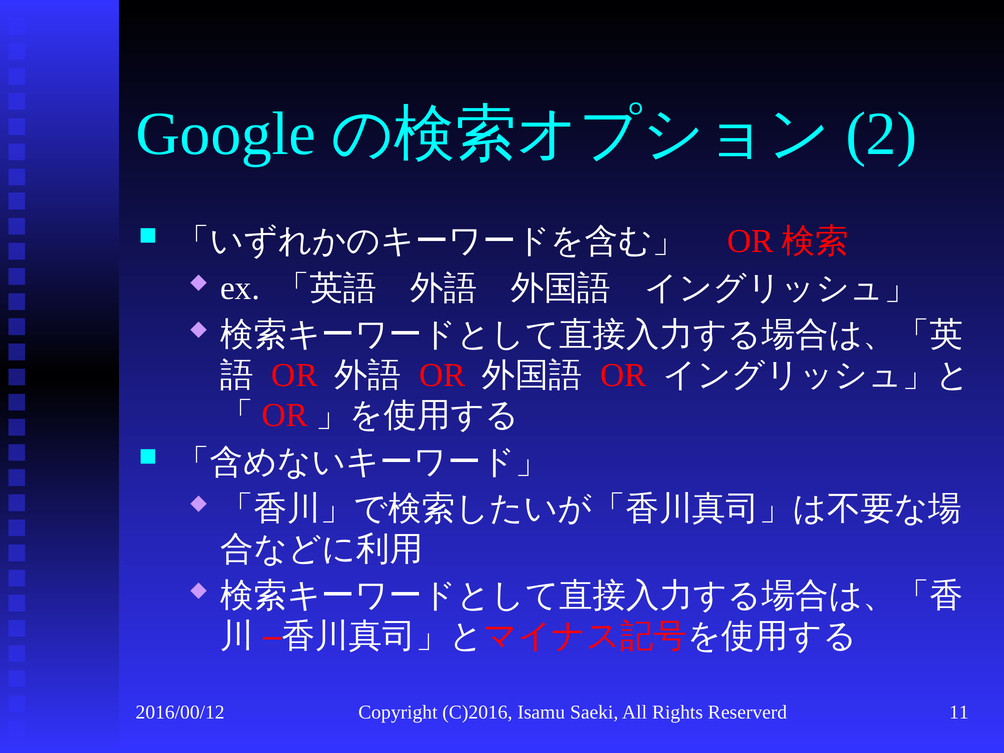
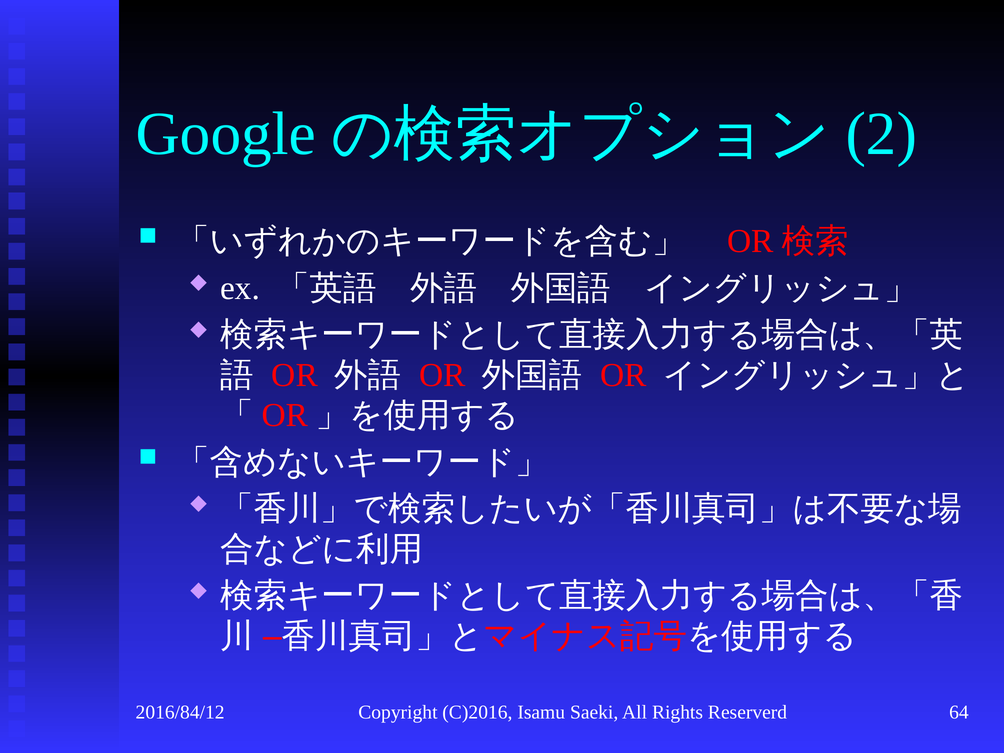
2016/00/12: 2016/00/12 -> 2016/84/12
11: 11 -> 64
